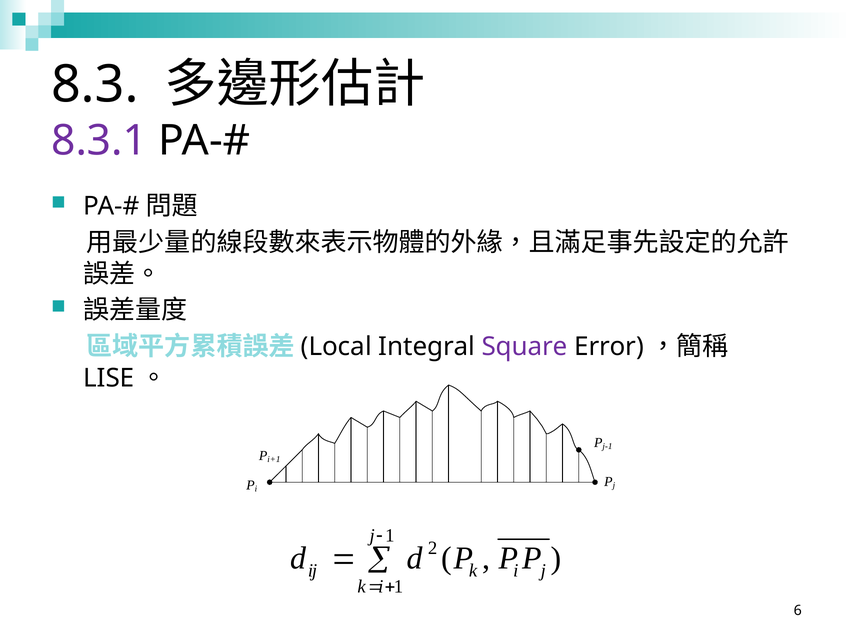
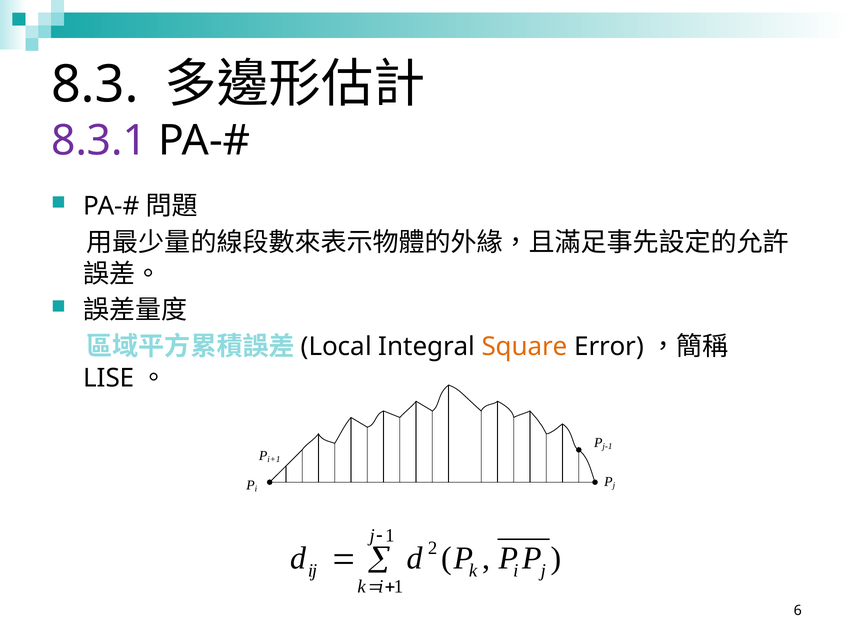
Square colour: purple -> orange
